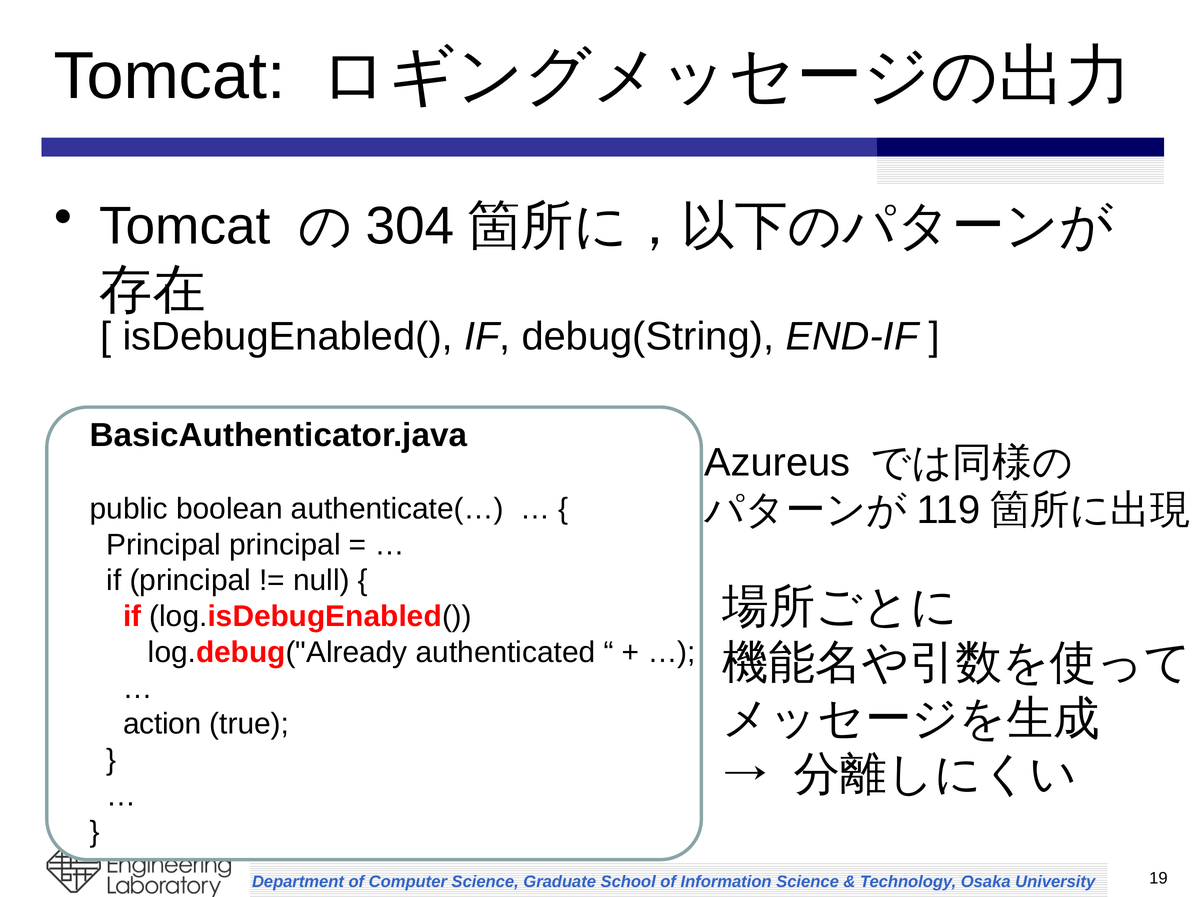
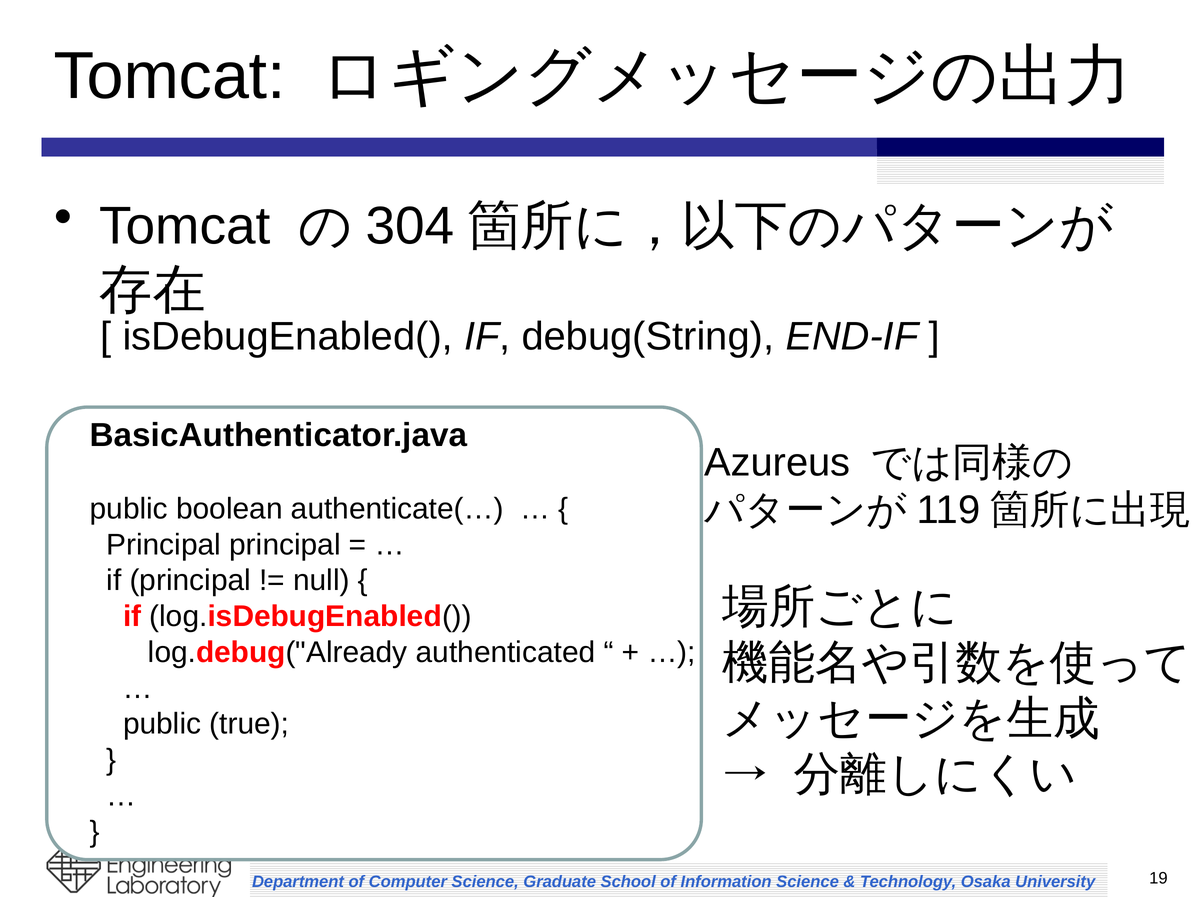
action at (162, 725): action -> public
